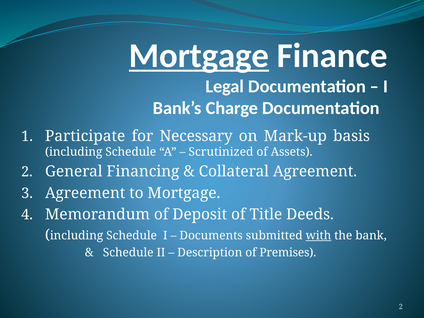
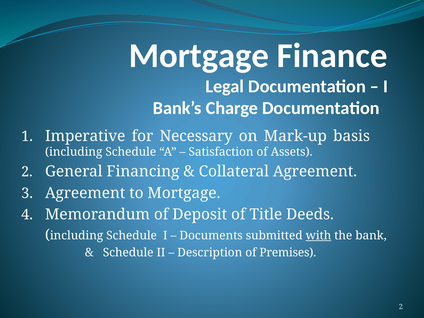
Mortgage at (199, 56) underline: present -> none
Participate: Participate -> Imperative
Scrutinized: Scrutinized -> Satisfaction
